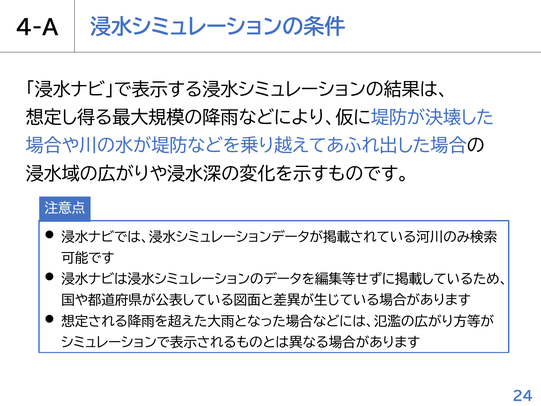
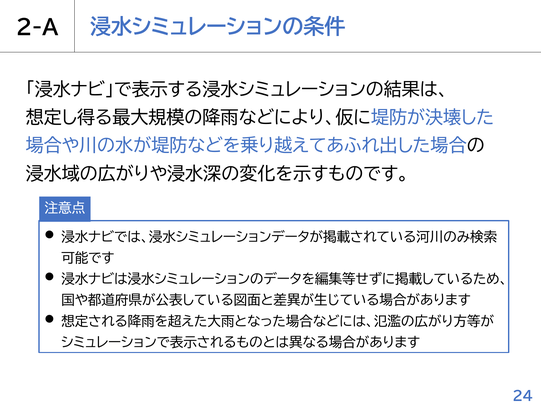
4-A: 4-A -> 2-A
